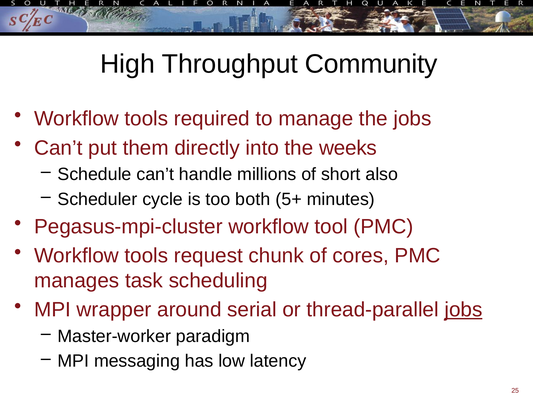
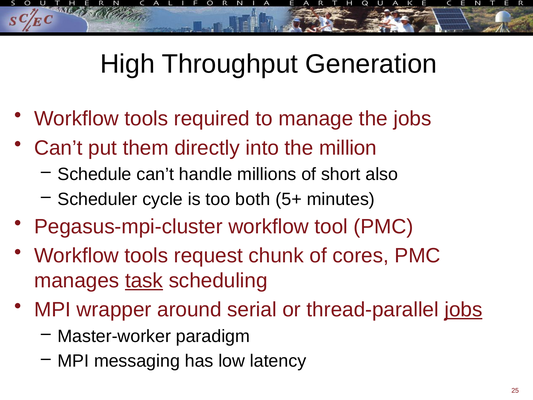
Community: Community -> Generation
weeks: weeks -> million
task underline: none -> present
